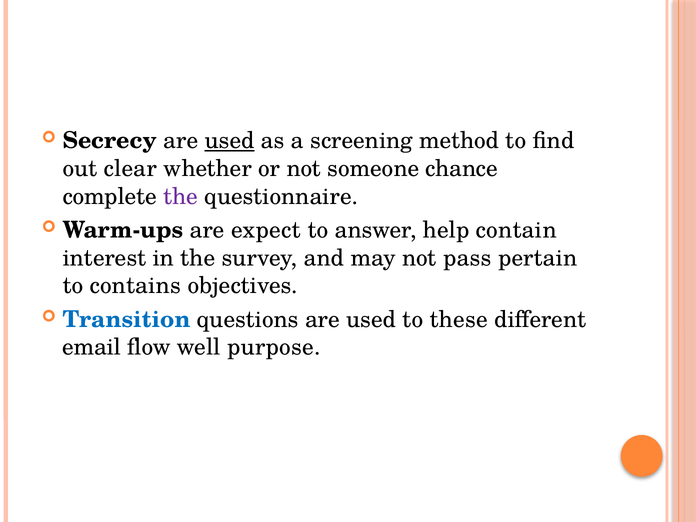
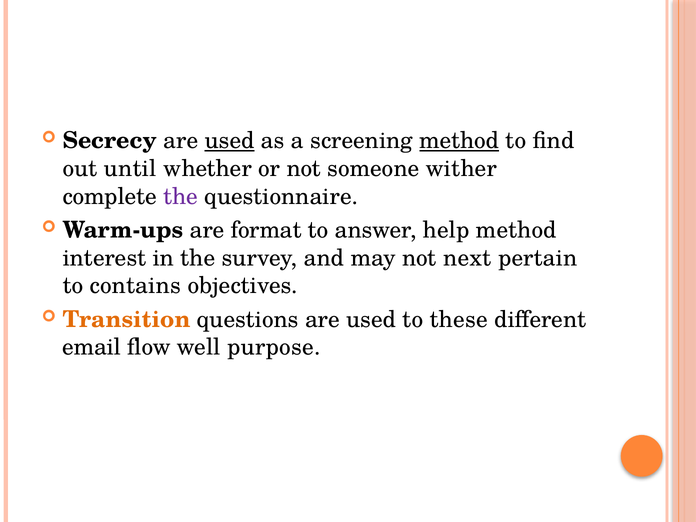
method at (459, 141) underline: none -> present
clear: clear -> until
chance: chance -> wither
expect: expect -> format
help contain: contain -> method
pass: pass -> next
Transition colour: blue -> orange
